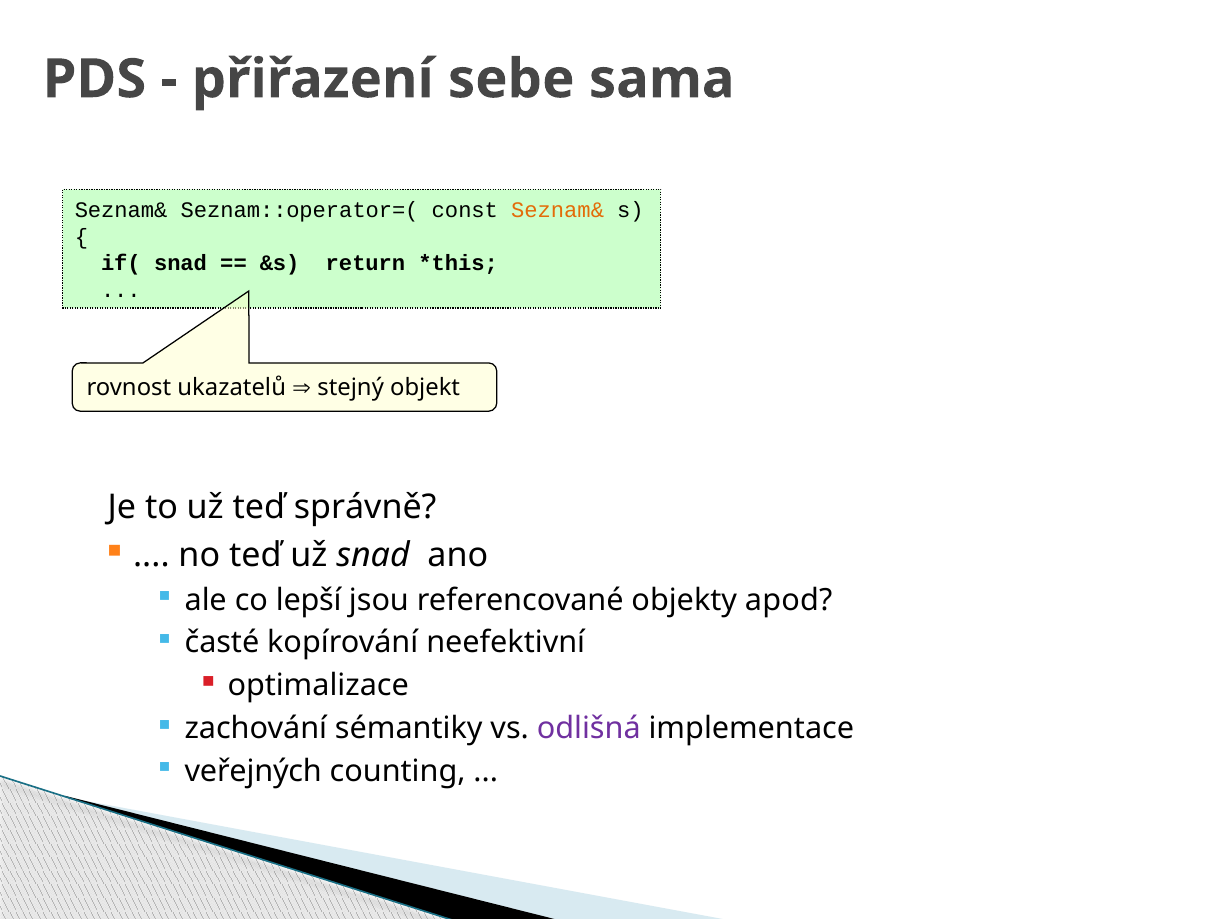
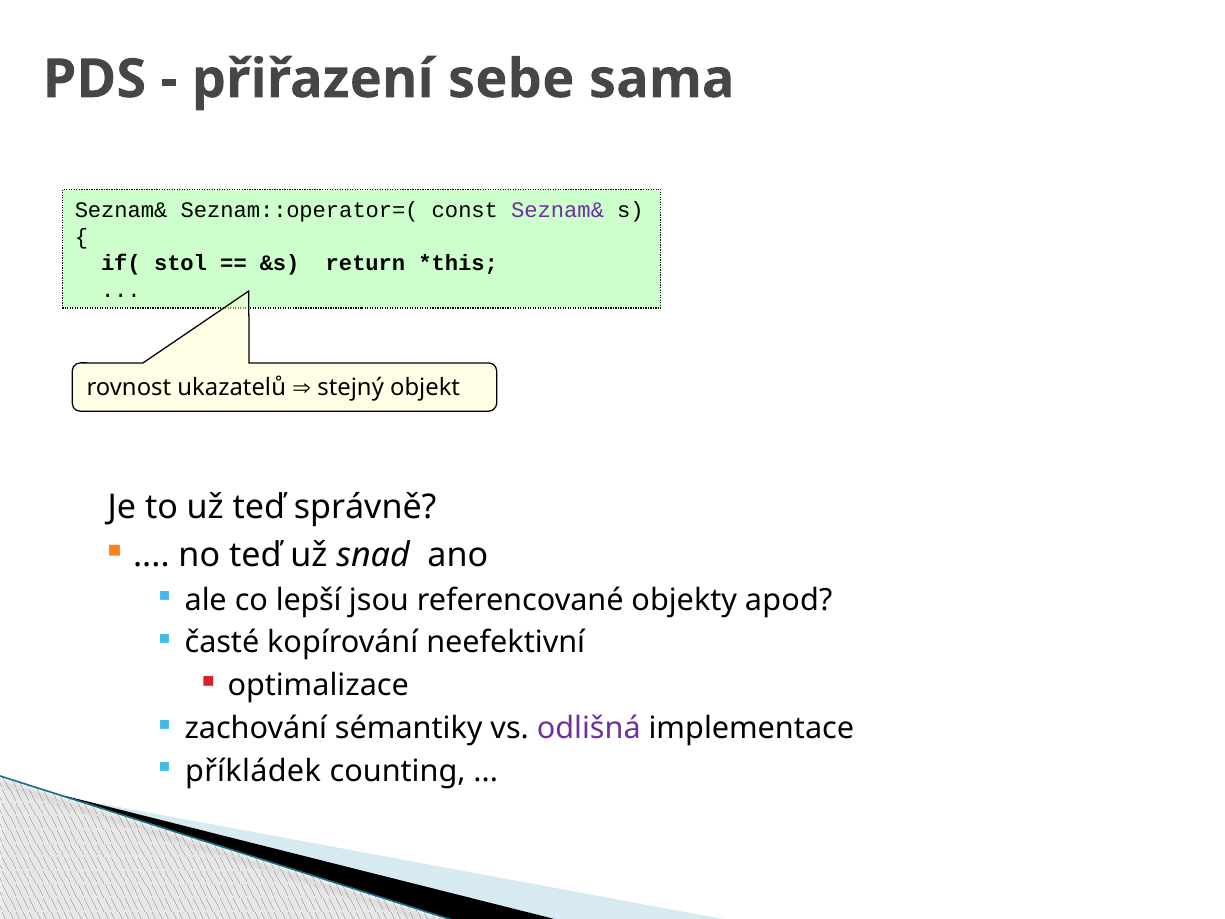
Seznam& at (558, 210) colour: orange -> purple
if( snad: snad -> stol
veřejných: veřejných -> příkládek
